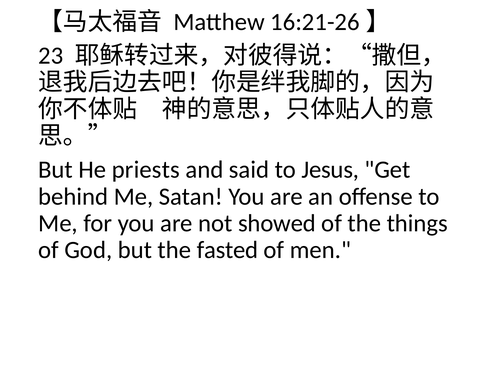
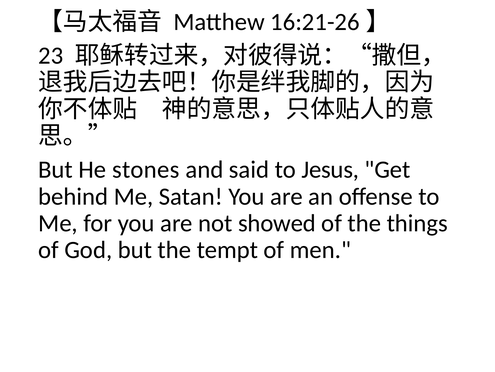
priests: priests -> stones
fasted: fasted -> tempt
